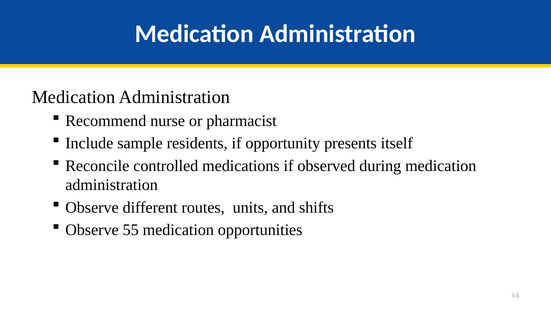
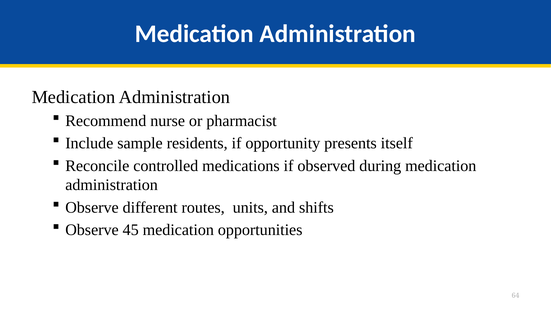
55: 55 -> 45
